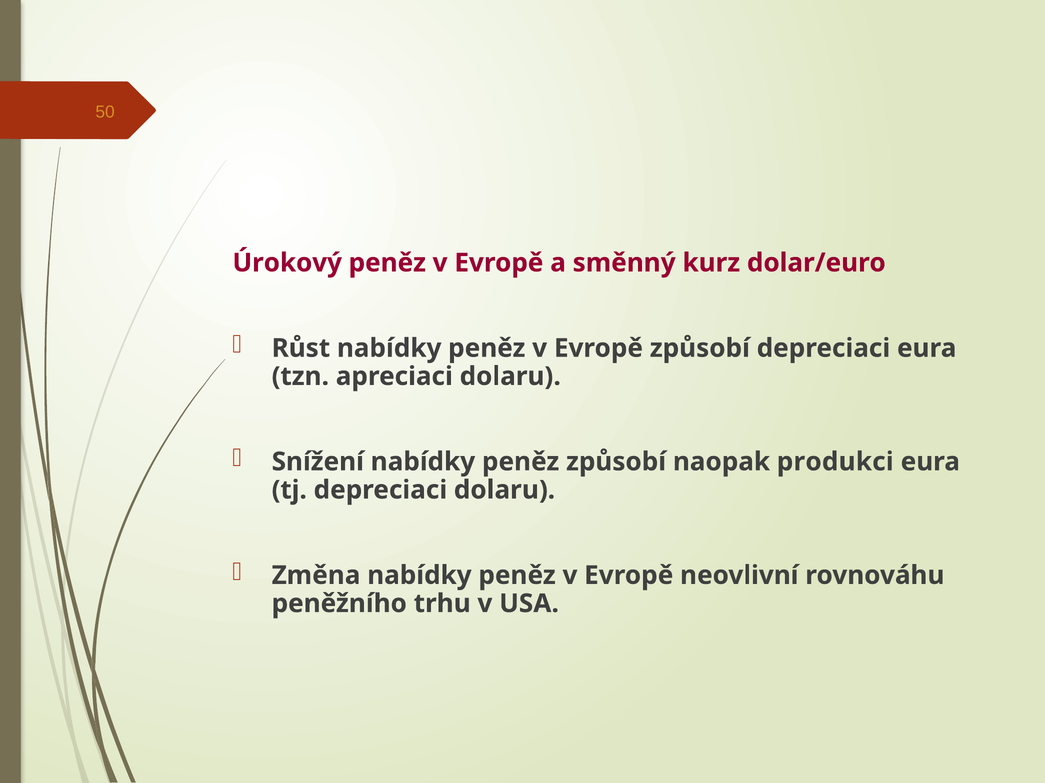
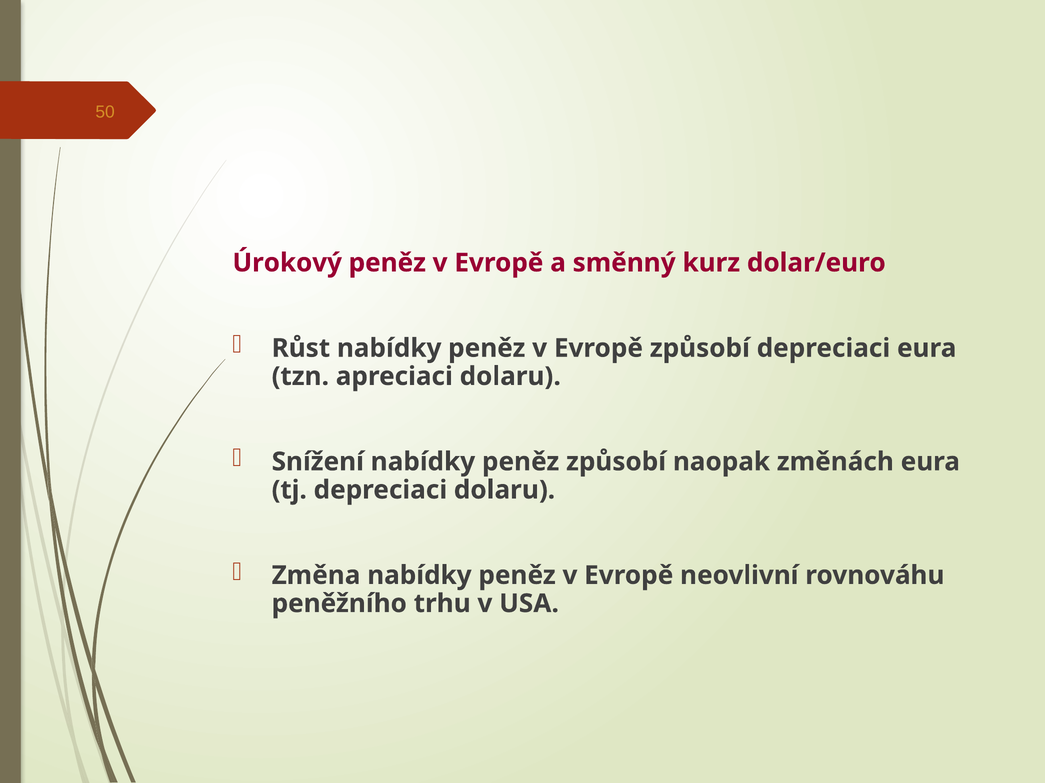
produkci: produkci -> změnách
